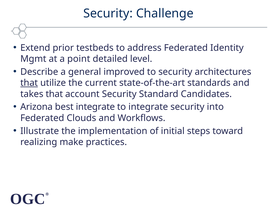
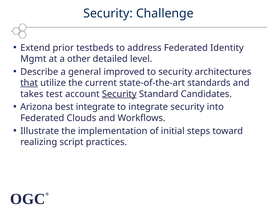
point: point -> other
takes that: that -> test
Security at (119, 94) underline: none -> present
make: make -> script
